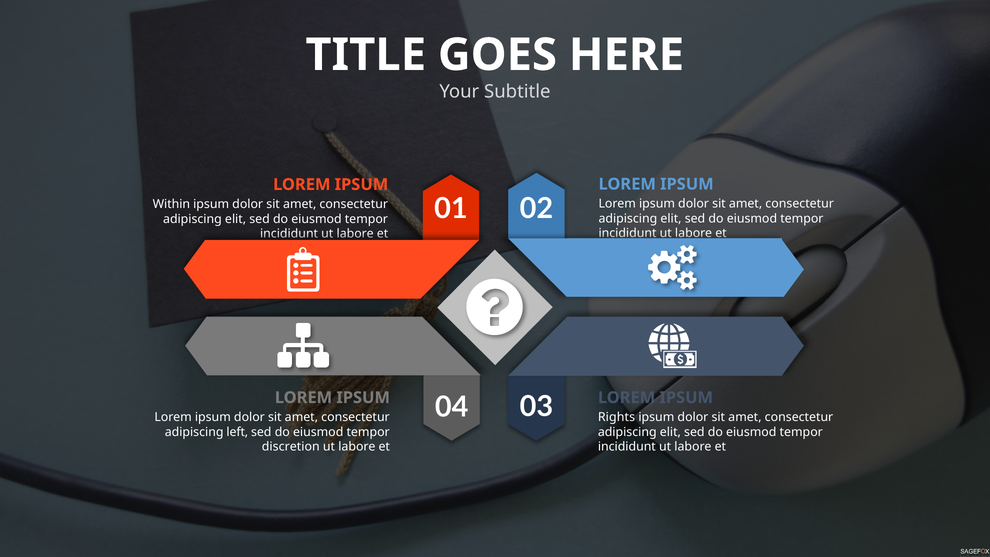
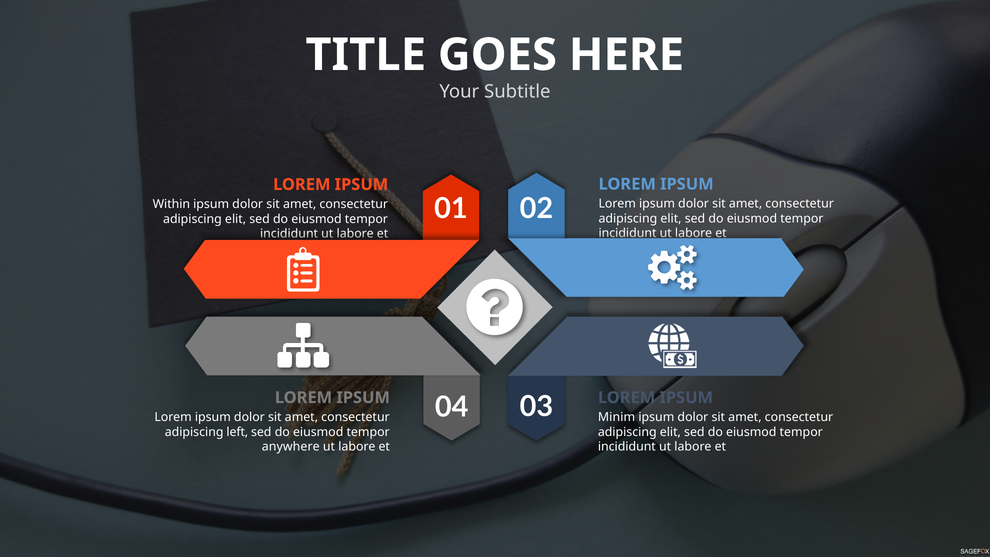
Rights: Rights -> Minim
discretion: discretion -> anywhere
